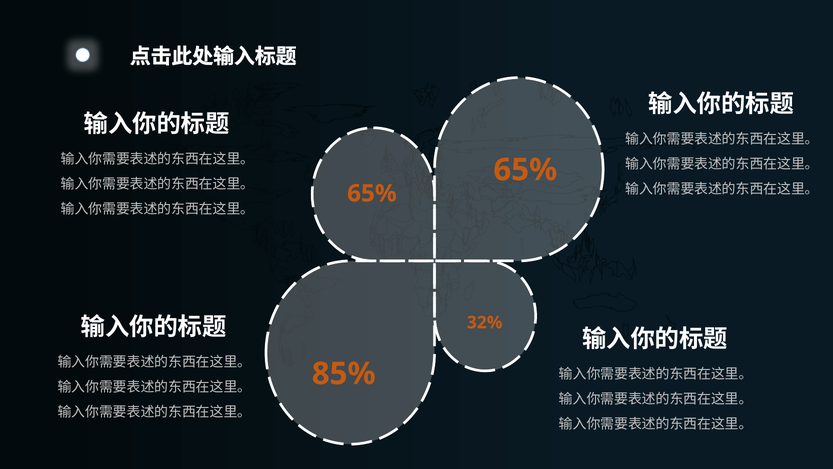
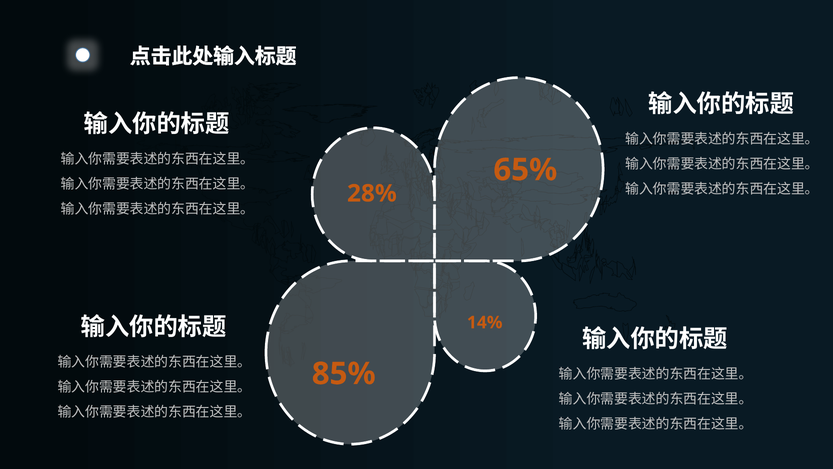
65% at (372, 193): 65% -> 28%
32%: 32% -> 14%
